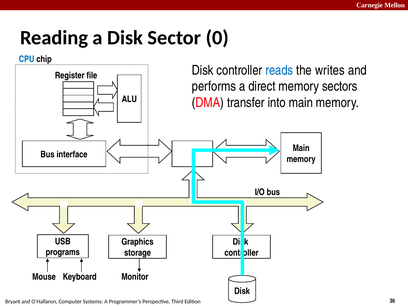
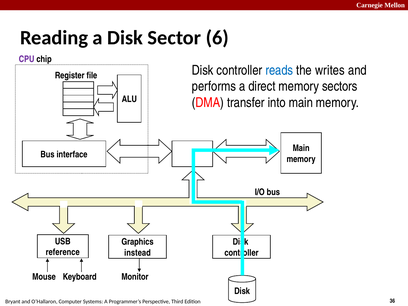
0: 0 -> 6
CPU colour: blue -> purple
programs: programs -> reference
storage: storage -> instead
